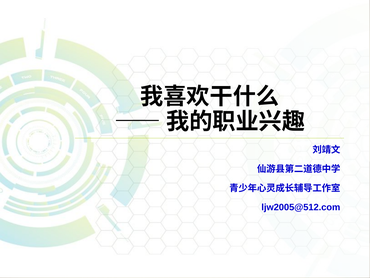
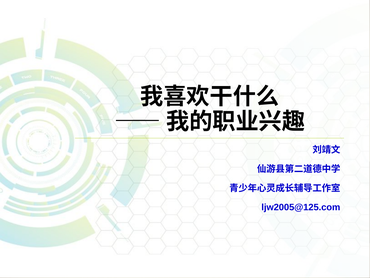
ljw2005@512.com: ljw2005@512.com -> ljw2005@125.com
